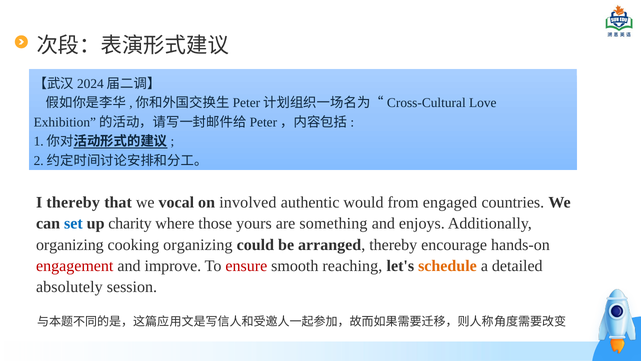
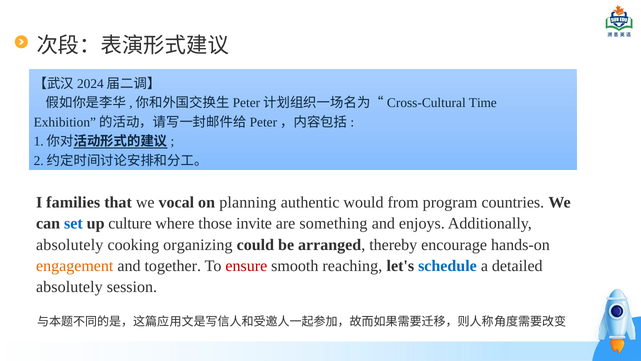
Love: Love -> Time
I thereby: thereby -> families
involved: involved -> planning
engaged: engaged -> program
charity: charity -> culture
yours: yours -> invite
organizing at (70, 244): organizing -> absolutely
engagement colour: red -> orange
improve: improve -> together
schedule colour: orange -> blue
